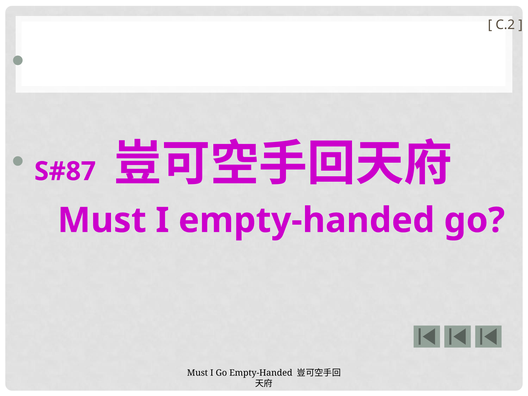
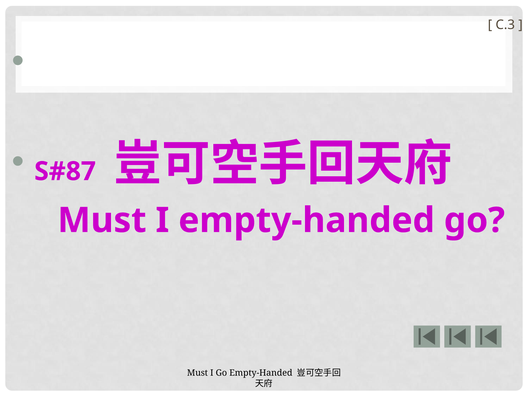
C.2: C.2 -> C.3
